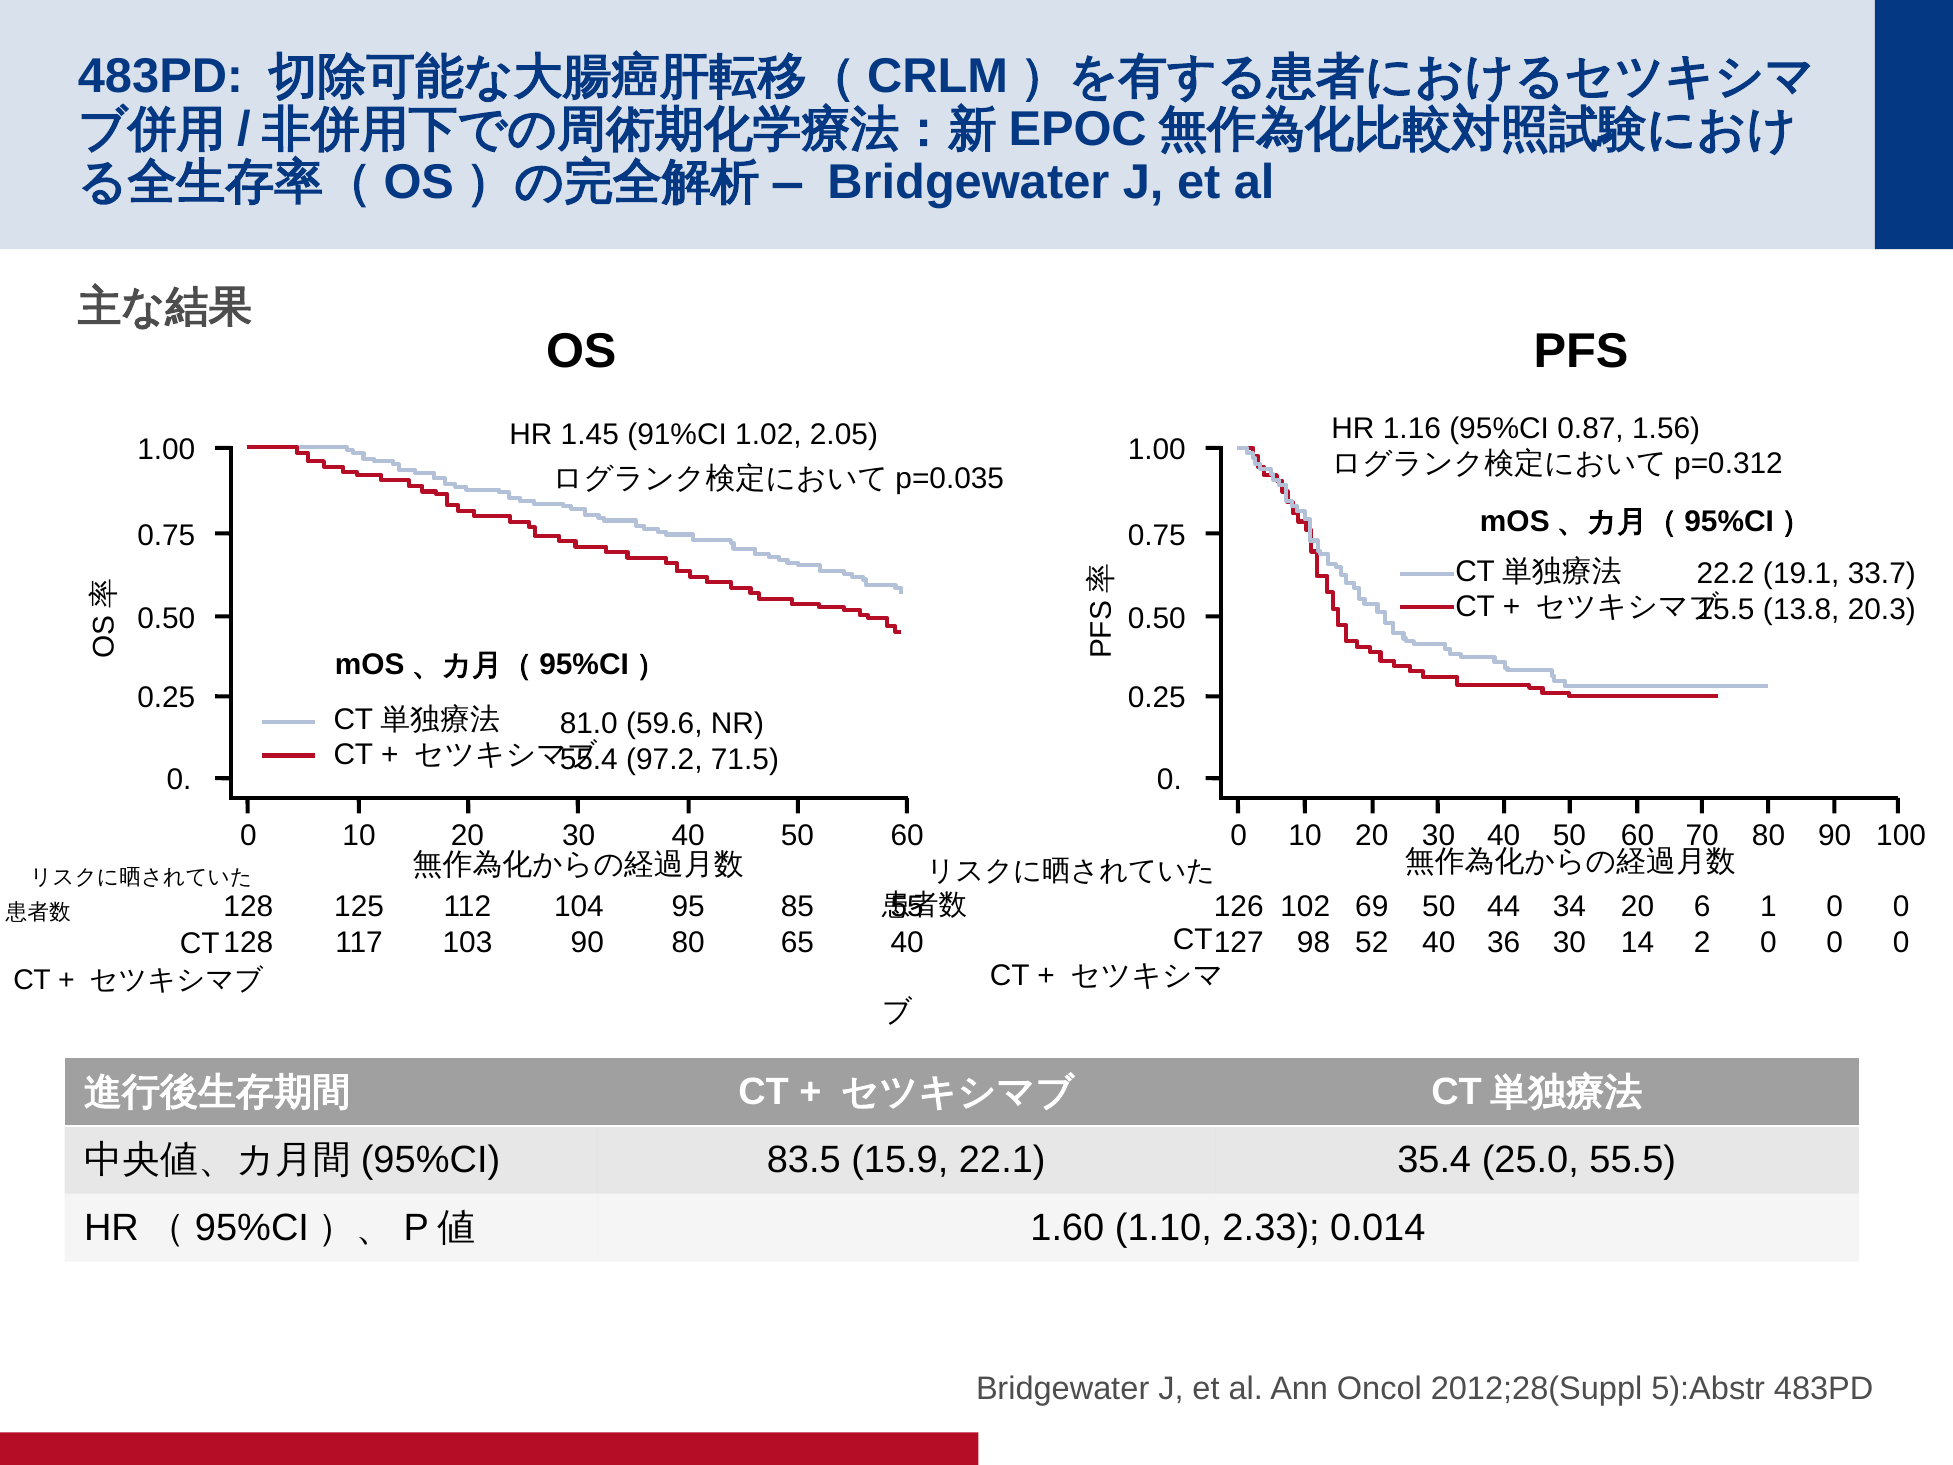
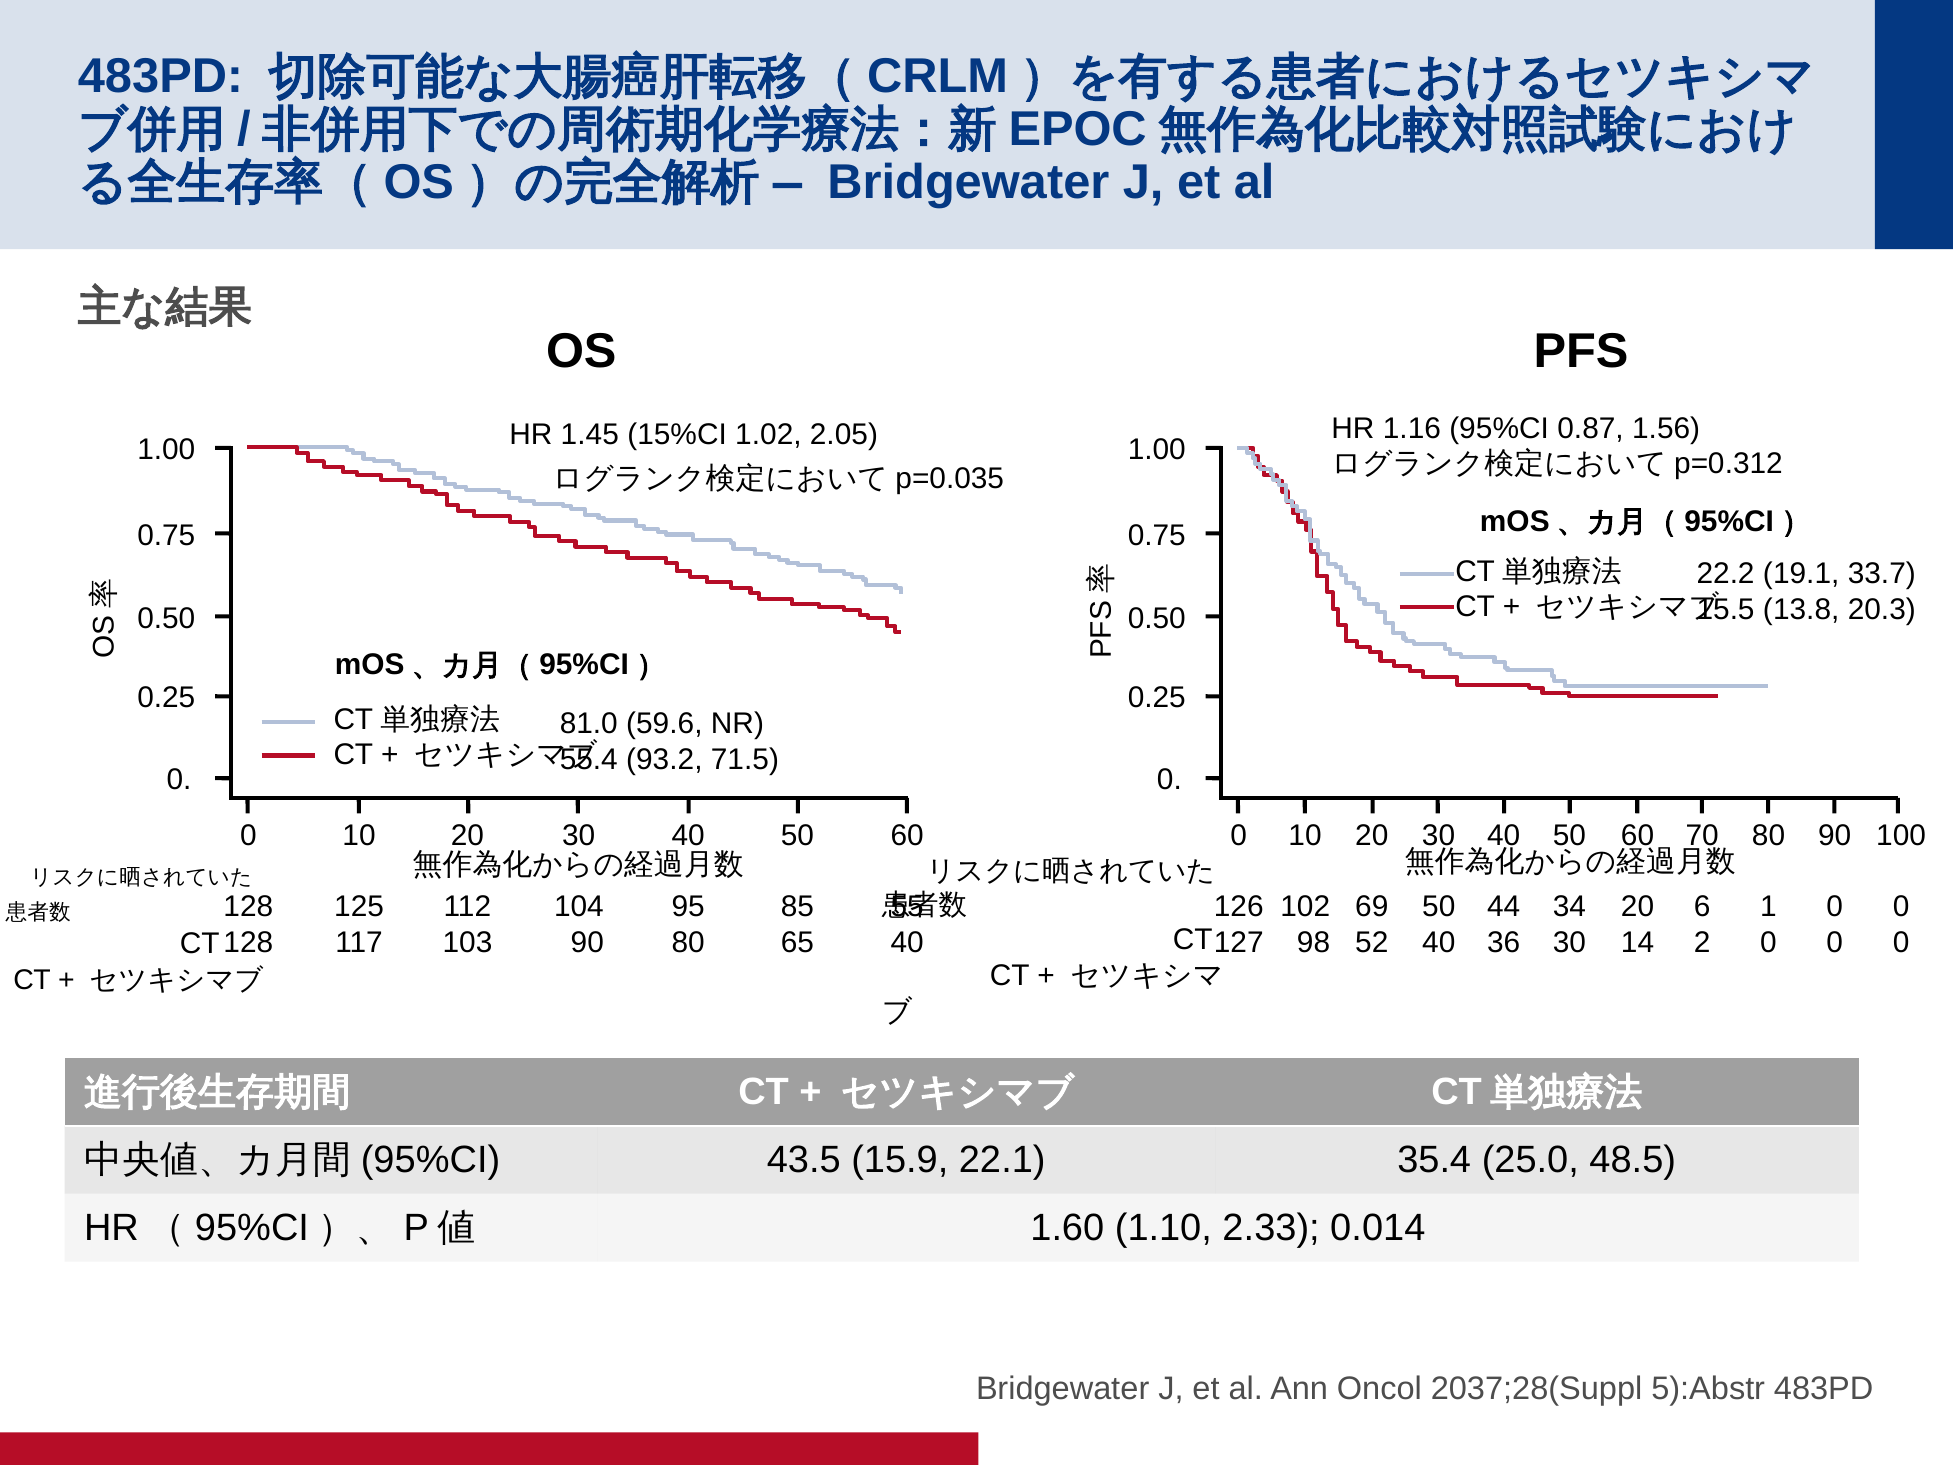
91%CI: 91%CI -> 15%CI
97.2: 97.2 -> 93.2
83.5: 83.5 -> 43.5
55.5: 55.5 -> 48.5
2012;28(Suppl: 2012;28(Suppl -> 2037;28(Suppl
